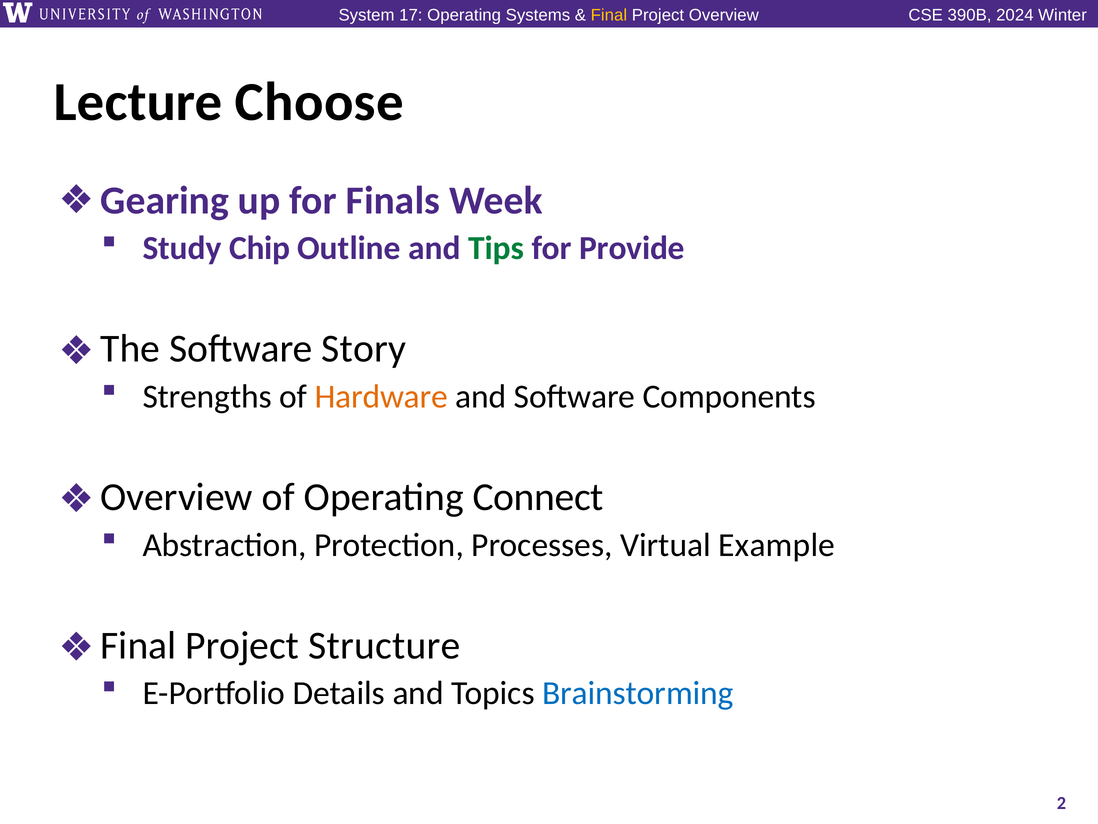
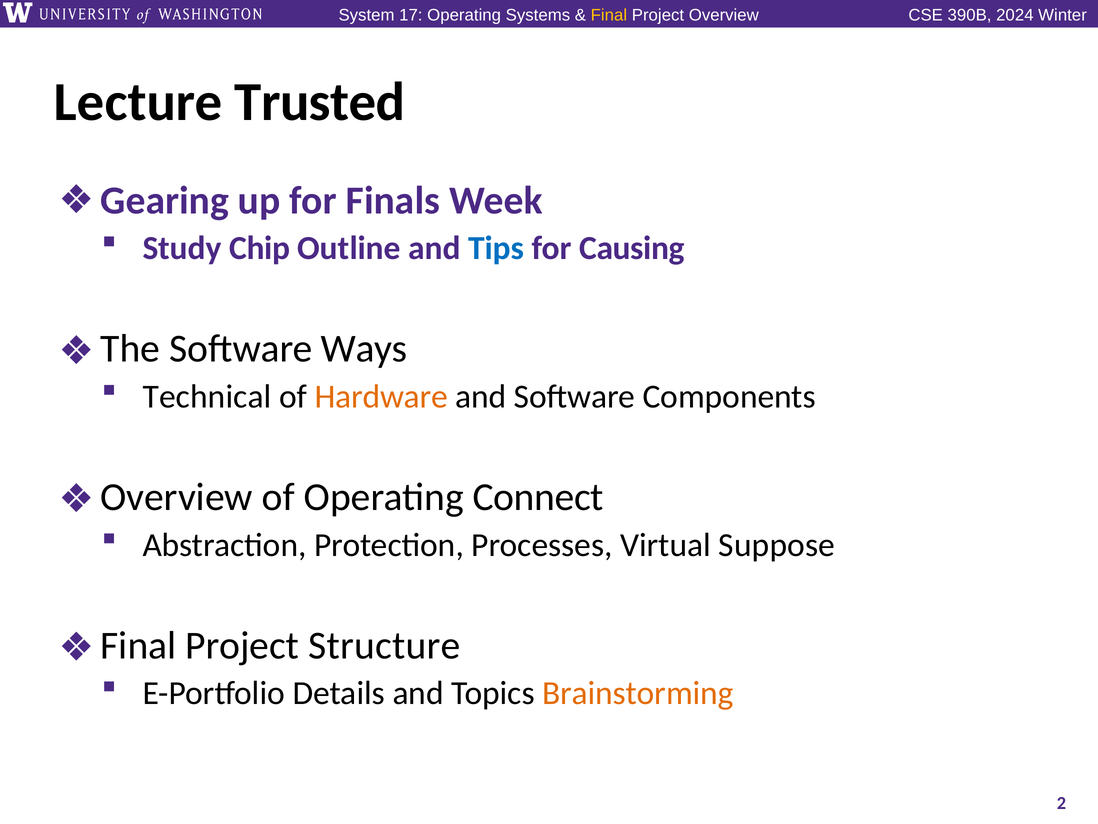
Choose: Choose -> Trusted
Tips colour: green -> blue
Provide: Provide -> Causing
Story: Story -> Ways
Strengths: Strengths -> Technical
Example: Example -> Suppose
Brainstorming colour: blue -> orange
